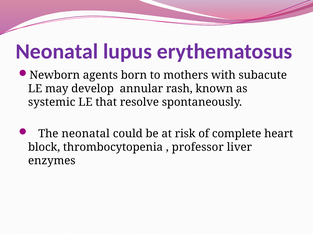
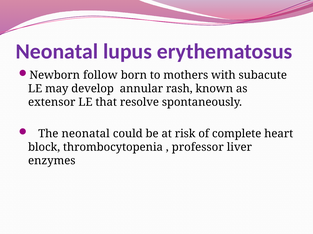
agents: agents -> follow
systemic: systemic -> extensor
